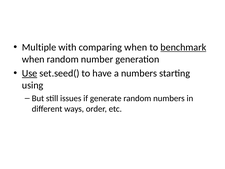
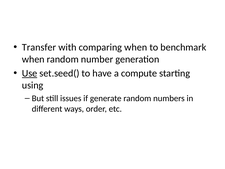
Multiple: Multiple -> Transfer
benchmark underline: present -> none
a numbers: numbers -> compute
